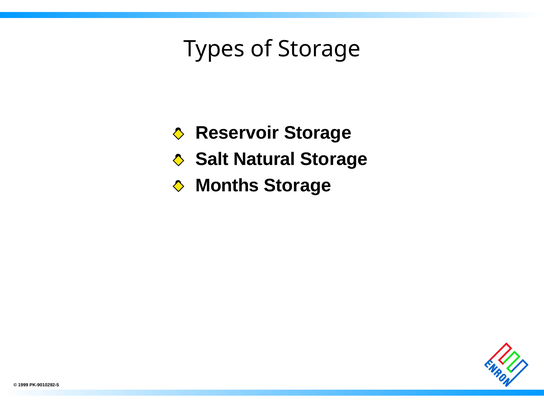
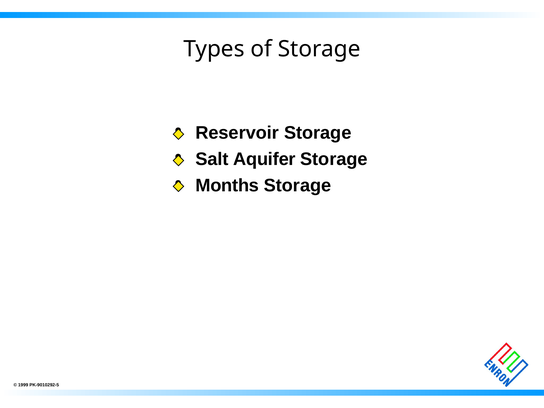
Natural: Natural -> Aquifer
